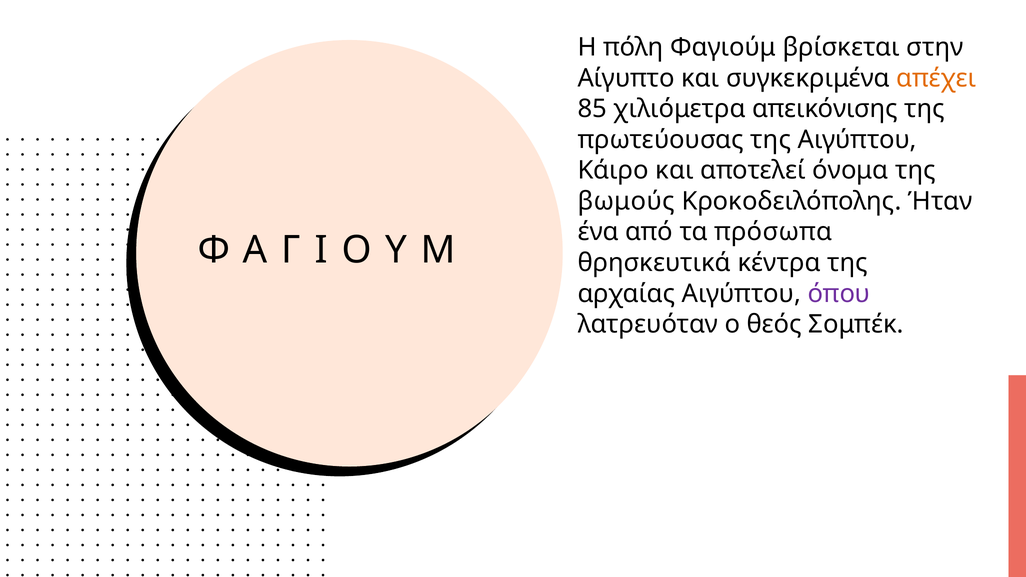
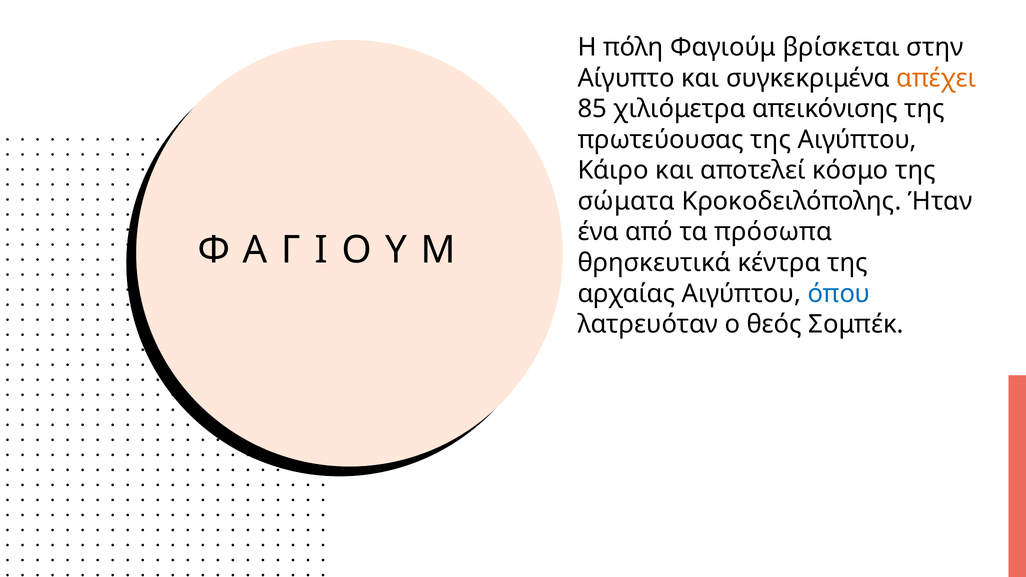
όνομα: όνομα -> κόσμο
βωμούς: βωμούς -> σώματα
όπου colour: purple -> blue
